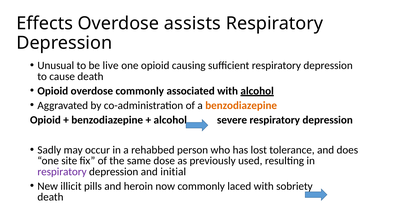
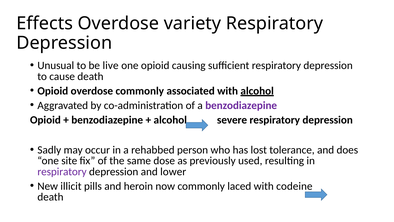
assists: assists -> variety
benzodiazepine at (241, 105) colour: orange -> purple
initial: initial -> lower
sobriety: sobriety -> codeine
